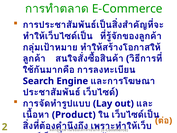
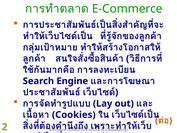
Product: Product -> Cookies
